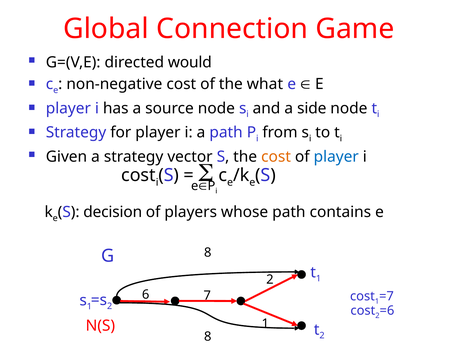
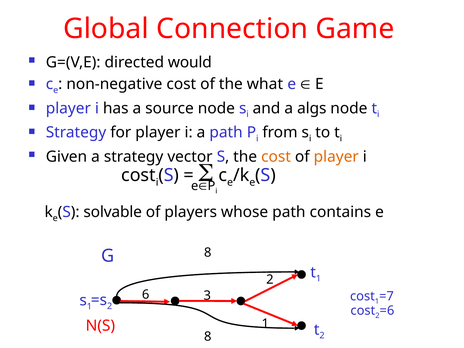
side: side -> algs
player at (336, 157) colour: blue -> orange
decision: decision -> solvable
7: 7 -> 3
